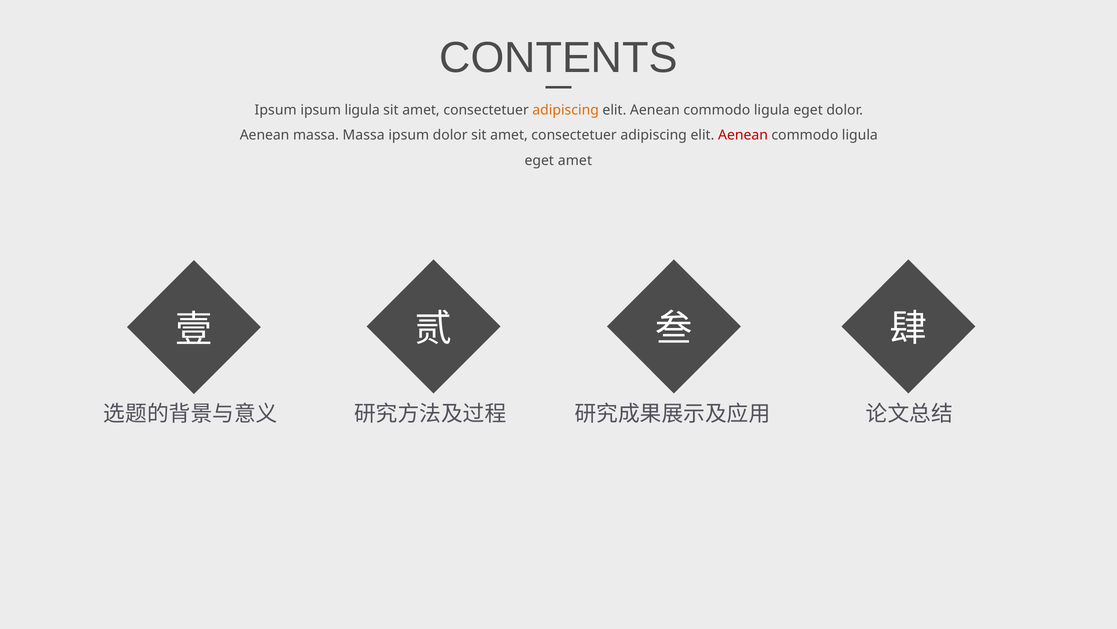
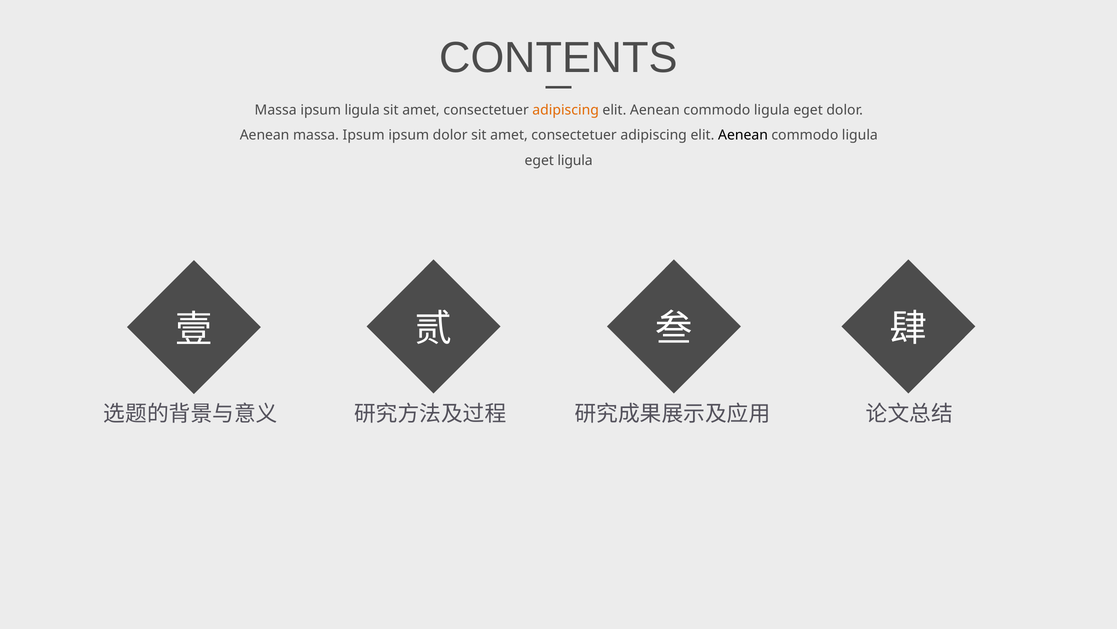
Ipsum at (276, 110): Ipsum -> Massa
Aenean massa Massa: Massa -> Ipsum
Aenean at (743, 135) colour: red -> black
eget amet: amet -> ligula
